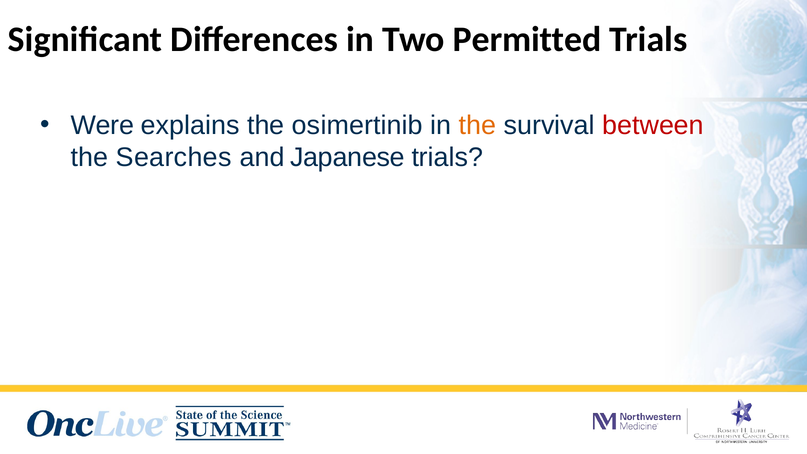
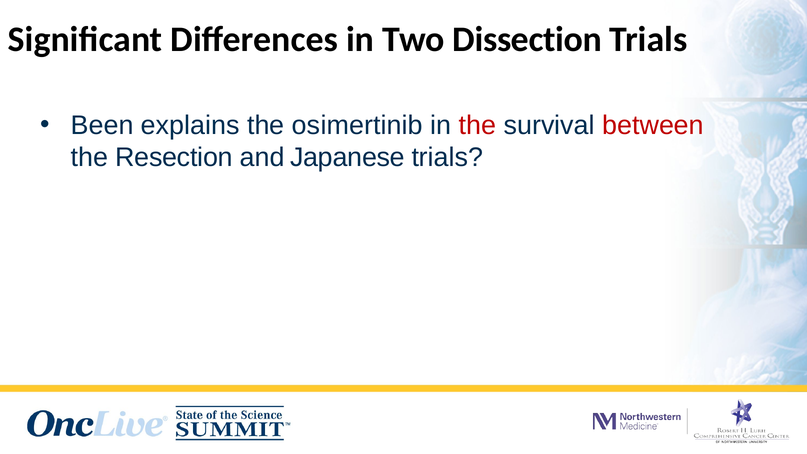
Permitted: Permitted -> Dissection
Were: Were -> Been
the at (477, 125) colour: orange -> red
Searches: Searches -> Resection
